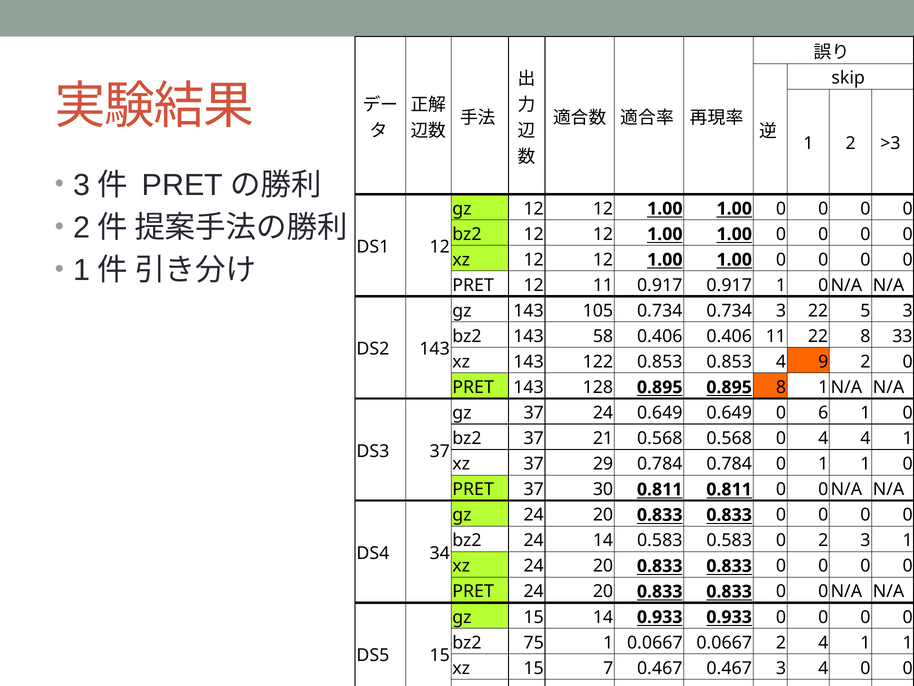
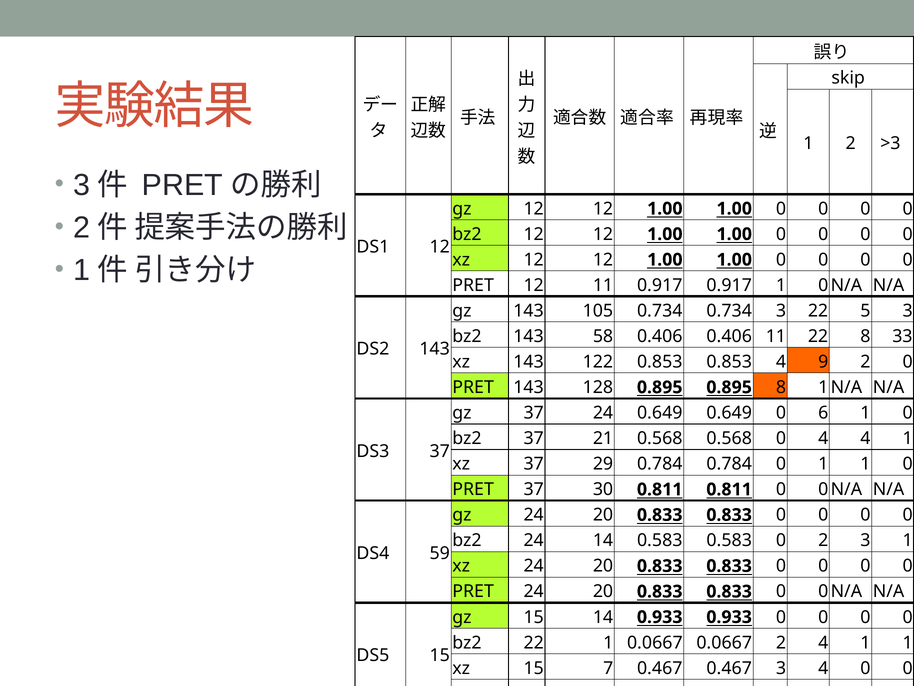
34: 34 -> 59
bz2 75: 75 -> 22
